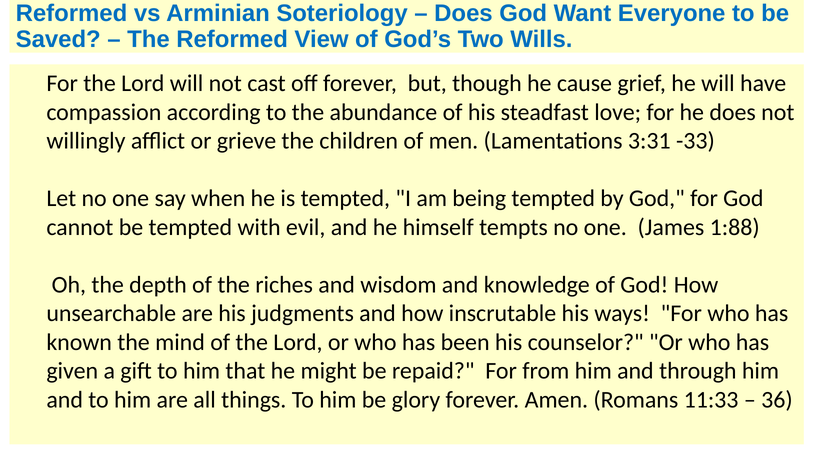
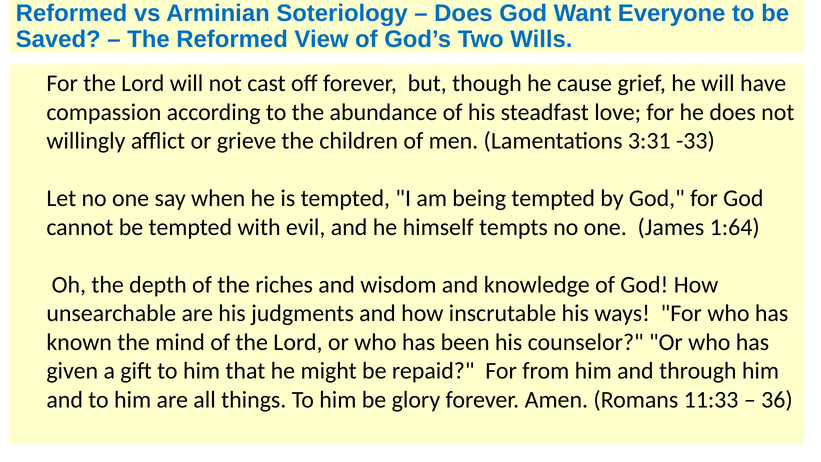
1:88: 1:88 -> 1:64
